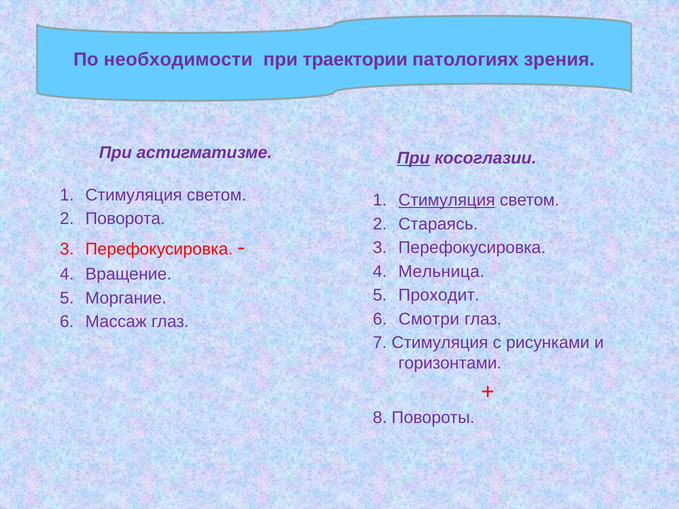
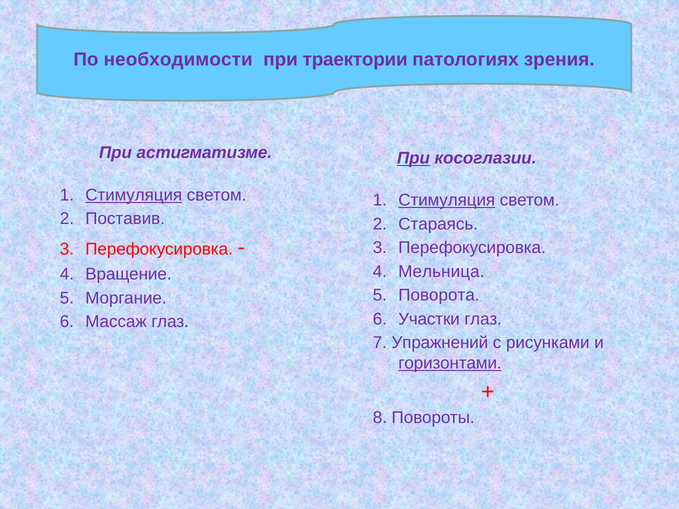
Стимуляция at (134, 195) underline: none -> present
Поворота: Поворота -> Поставив
Проходит: Проходит -> Поворота
Смотри: Смотри -> Участки
7 Стимуляция: Стимуляция -> Упражнений
горизонтами underline: none -> present
